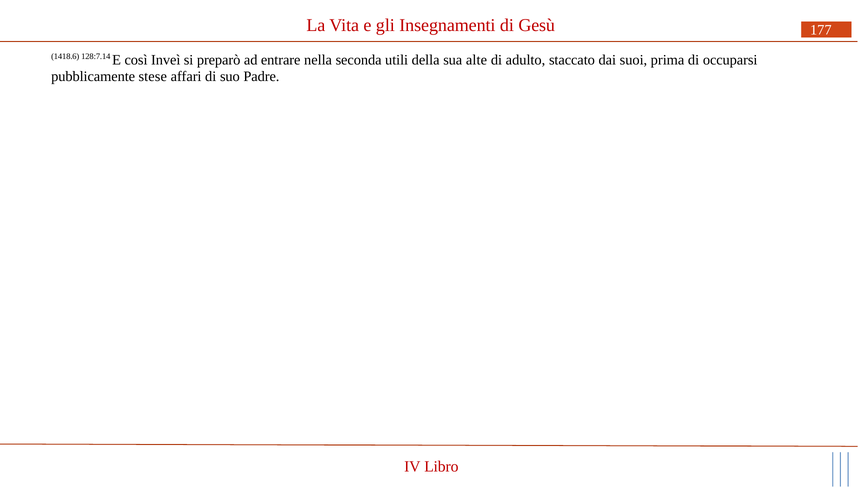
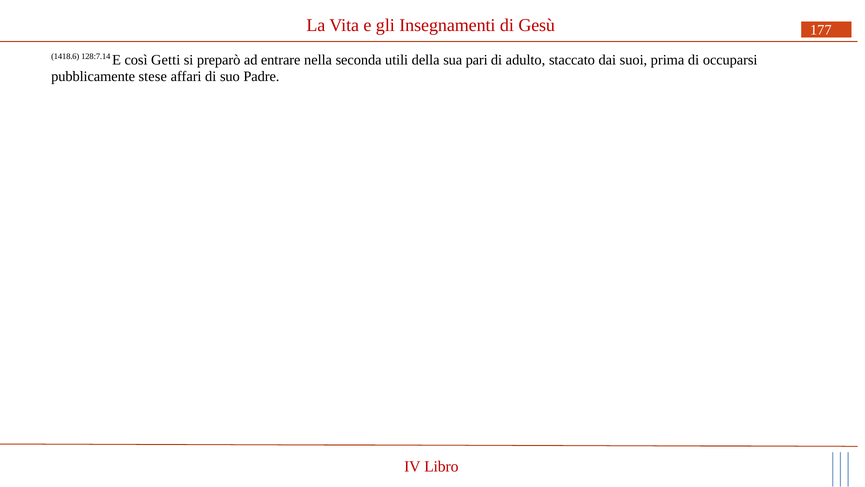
Inveì: Inveì -> Getti
alte: alte -> pari
